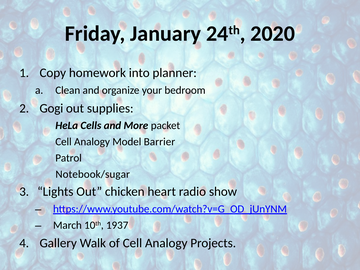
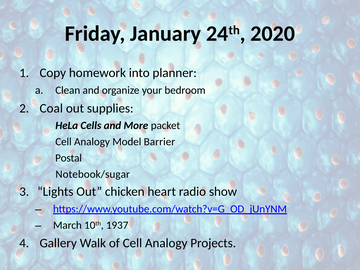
Gogi: Gogi -> Coal
Patrol: Patrol -> Postal
